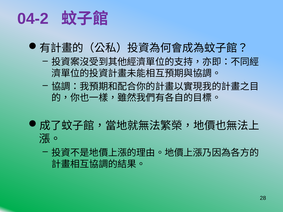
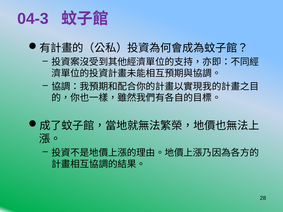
04-2: 04-2 -> 04-3
